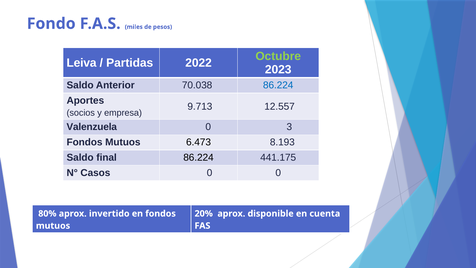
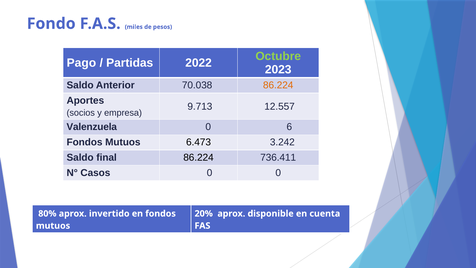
Leiva: Leiva -> Pago
86.224 at (278, 85) colour: blue -> orange
3: 3 -> 6
8.193: 8.193 -> 3.242
441.175: 441.175 -> 736.411
